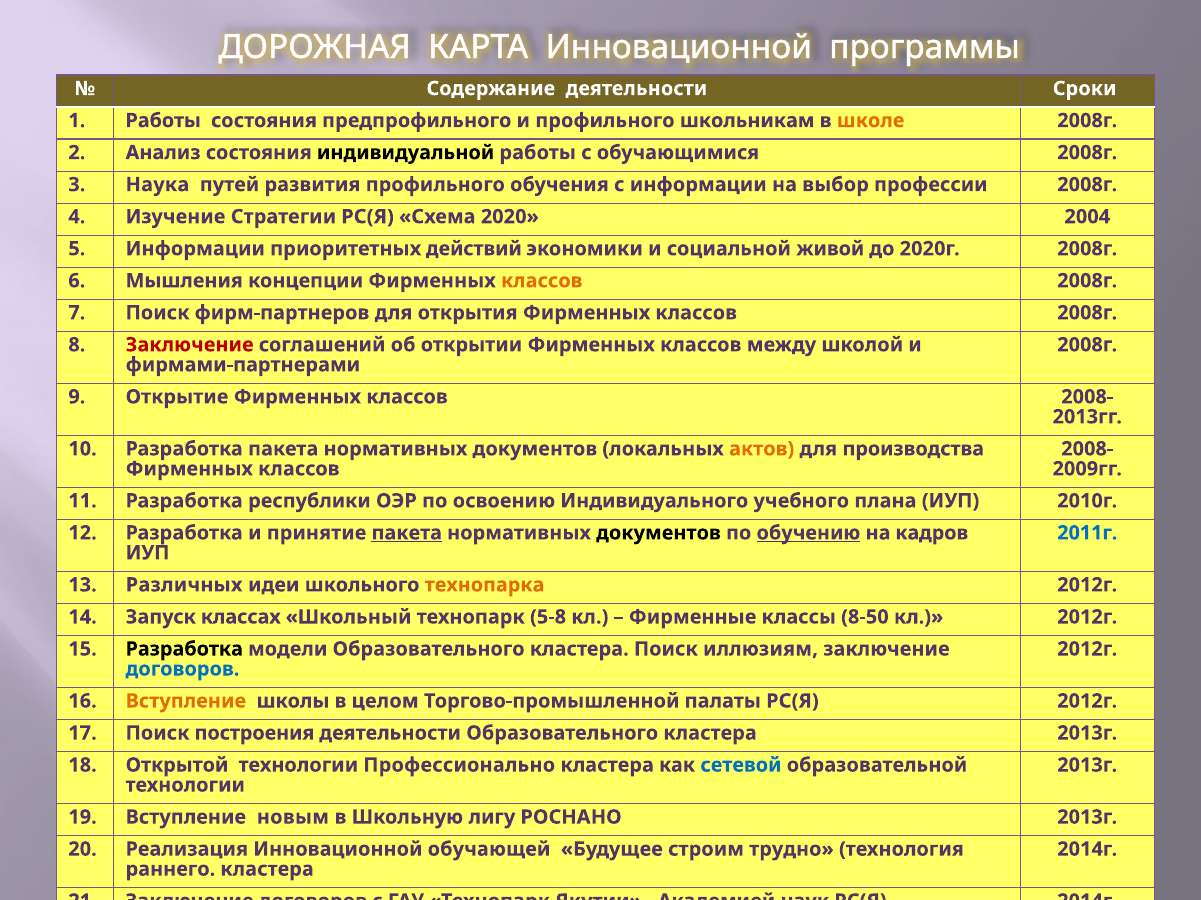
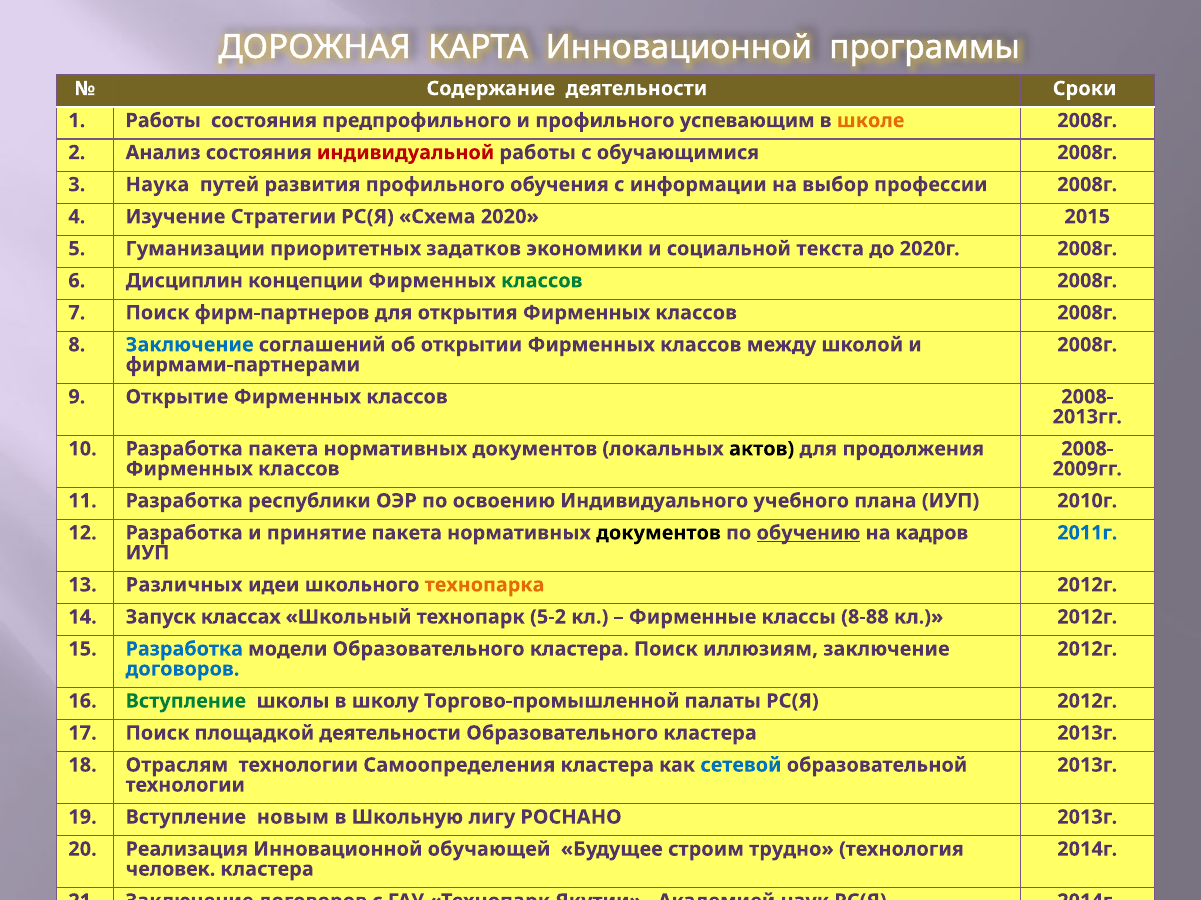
школьникам: школьникам -> успевающим
индивидуальной colour: black -> red
2004: 2004 -> 2015
5 Информации: Информации -> Гуманизации
действий: действий -> задатков
живой: живой -> текста
Мышления: Мышления -> Дисциплин
классов at (542, 281) colour: orange -> green
Заключение at (190, 345) colour: red -> blue
актов colour: orange -> black
производства: производства -> продолжения
пакета at (407, 533) underline: present -> none
5-8: 5-8 -> 5-2
8-50: 8-50 -> 8-88
Разработка at (184, 650) colour: black -> blue
Вступление at (186, 702) colour: orange -> green
целом: целом -> школу
построения: построения -> площадкой
Открытой: Открытой -> Отраслям
Профессионально: Профессионально -> Самоопределения
раннего: раннего -> человек
